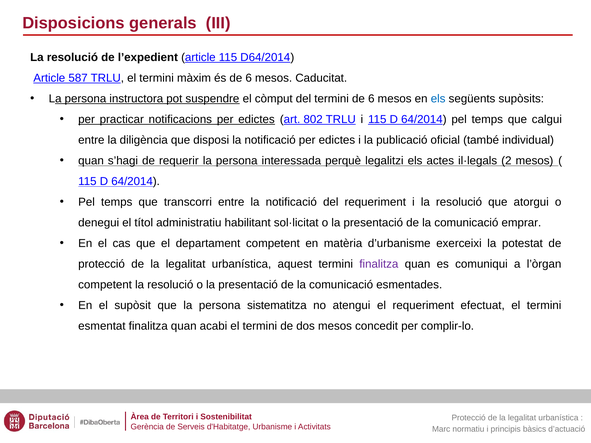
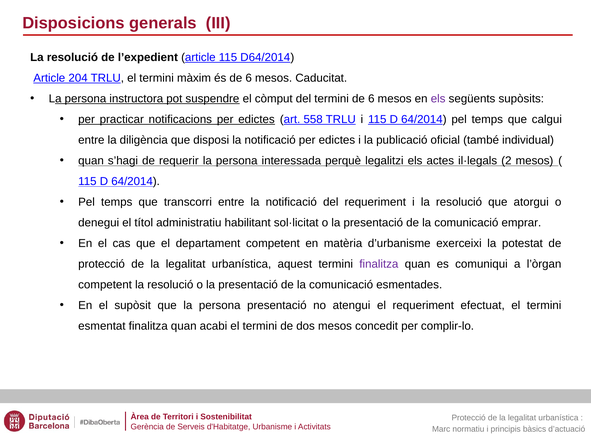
587: 587 -> 204
els at (438, 99) colour: blue -> purple
802: 802 -> 558
persona sistematitza: sistematitza -> presentació
